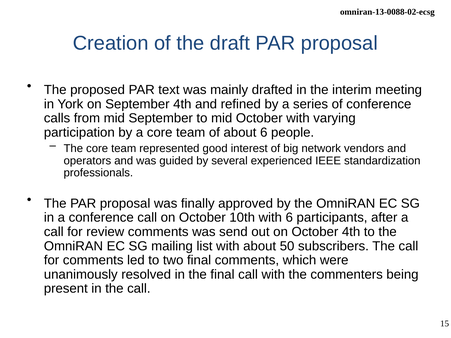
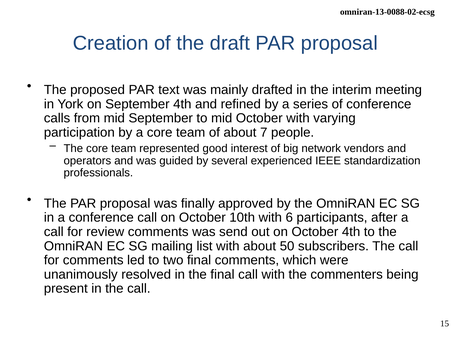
about 6: 6 -> 7
